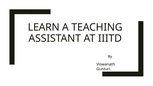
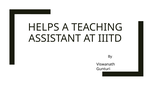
LEARN: LEARN -> HELPS
